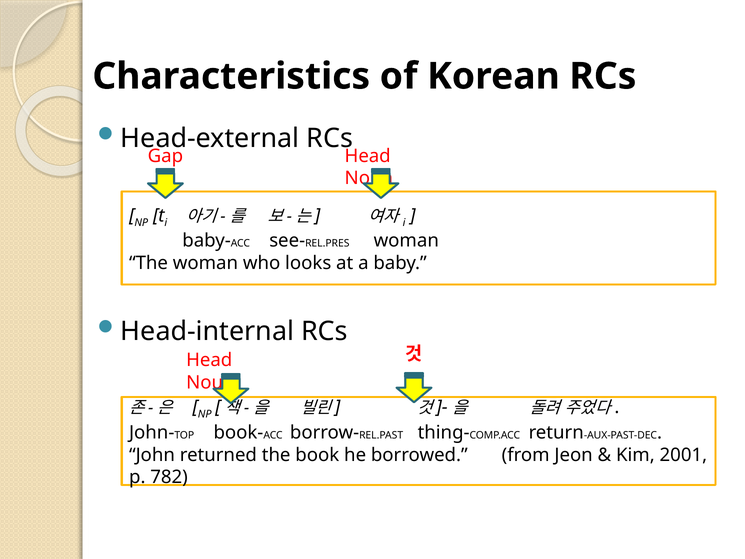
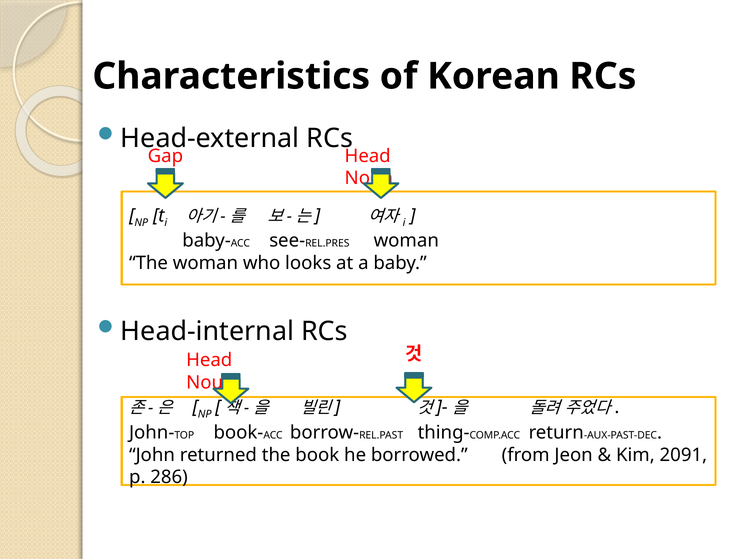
2001: 2001 -> 2091
782: 782 -> 286
